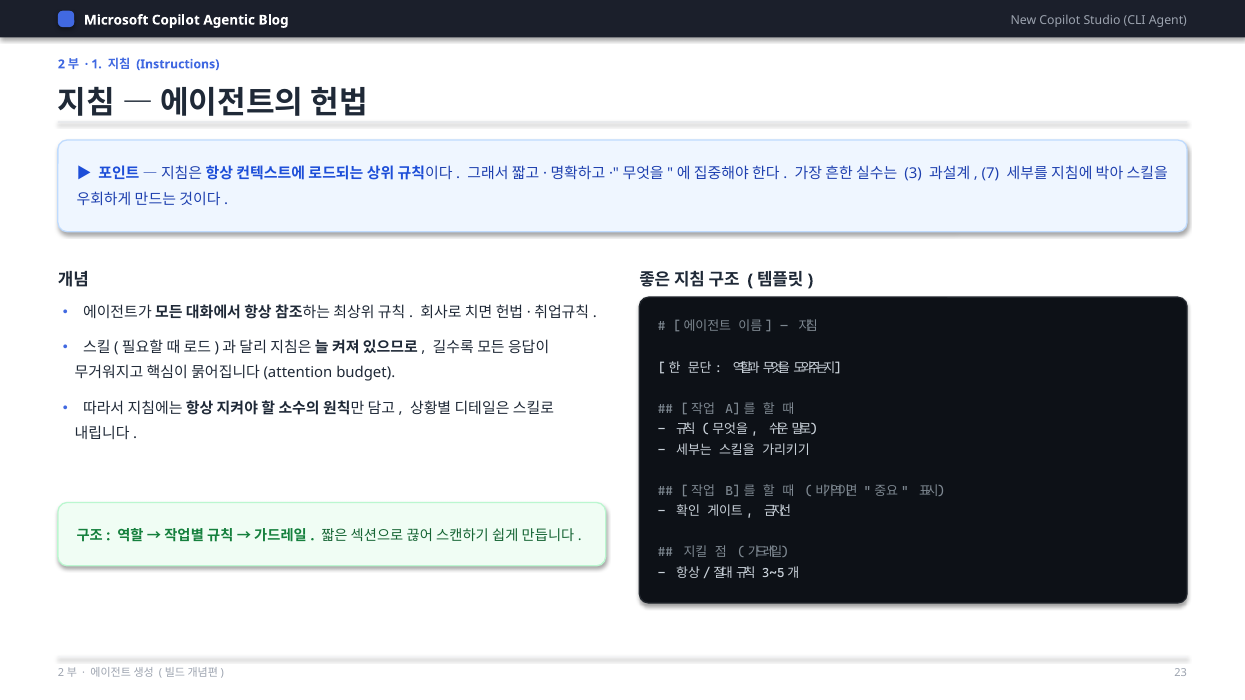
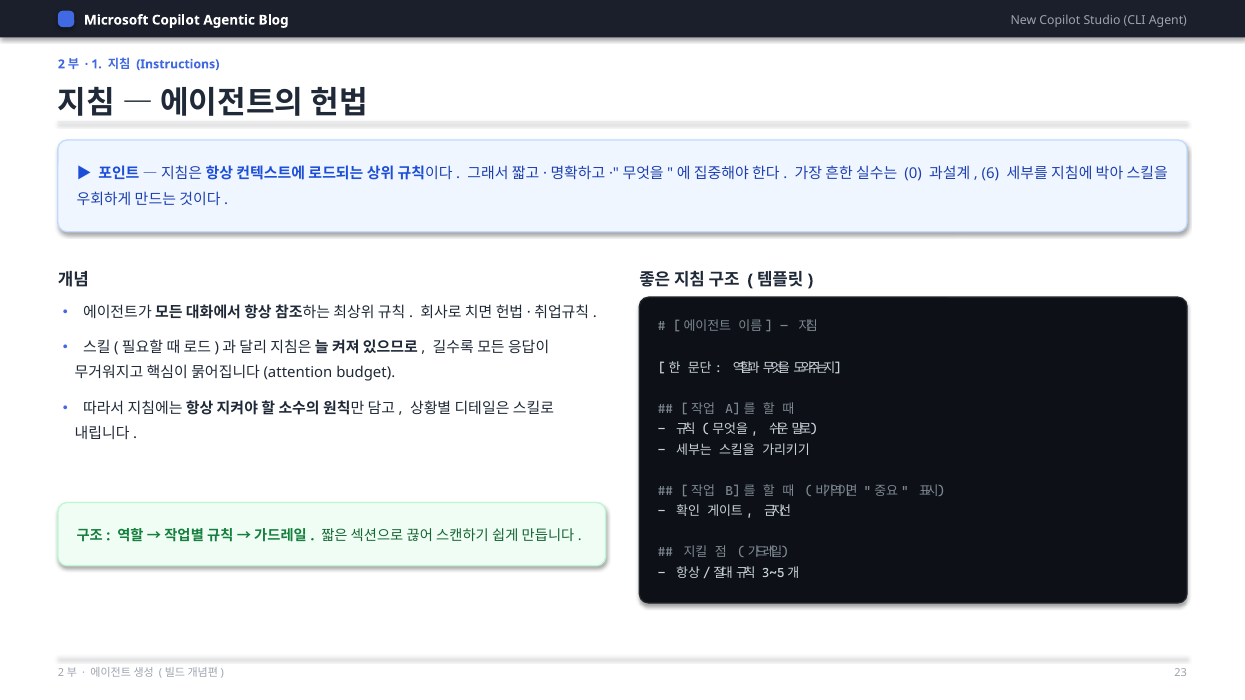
3: 3 -> 0
7: 7 -> 6
